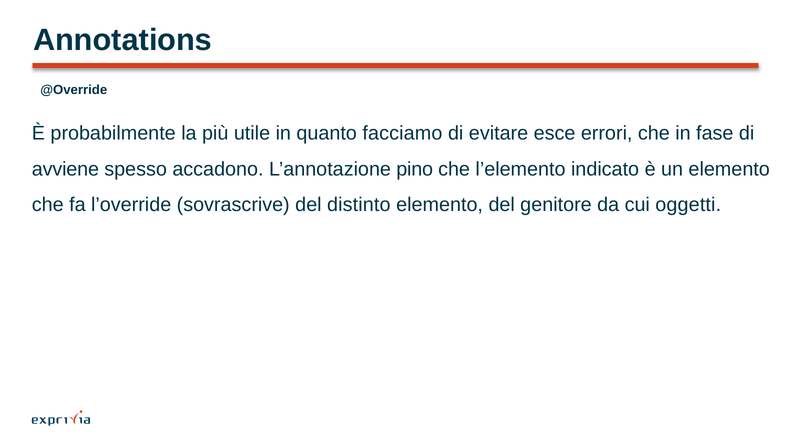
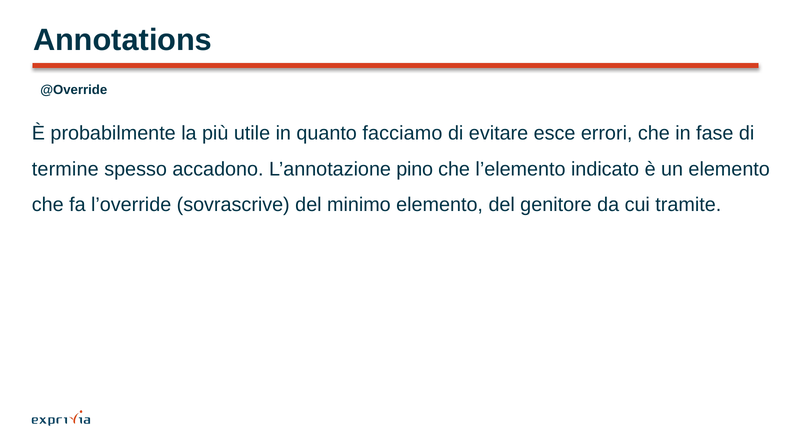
avviene: avviene -> termine
distinto: distinto -> minimo
oggetti: oggetti -> tramite
